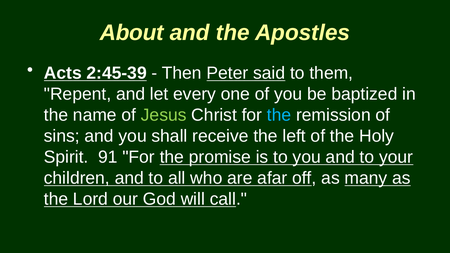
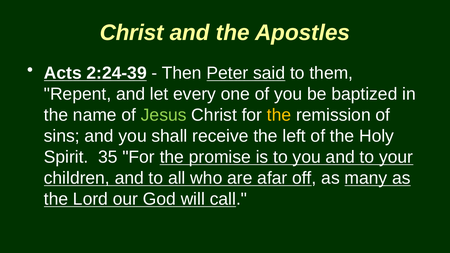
About at (132, 33): About -> Christ
2:45-39: 2:45-39 -> 2:24-39
the at (279, 115) colour: light blue -> yellow
91: 91 -> 35
